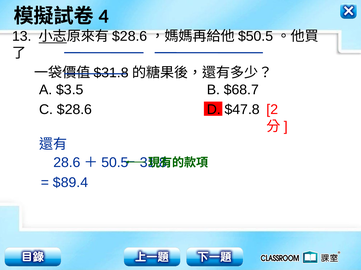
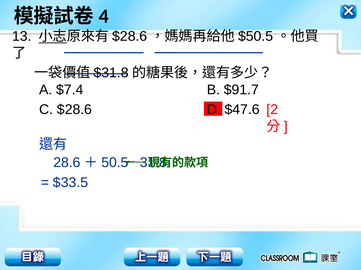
$3.5: $3.5 -> $7.4
$68.7: $68.7 -> $91.7
$47.8: $47.8 -> $47.6
$89.4: $89.4 -> $33.5
